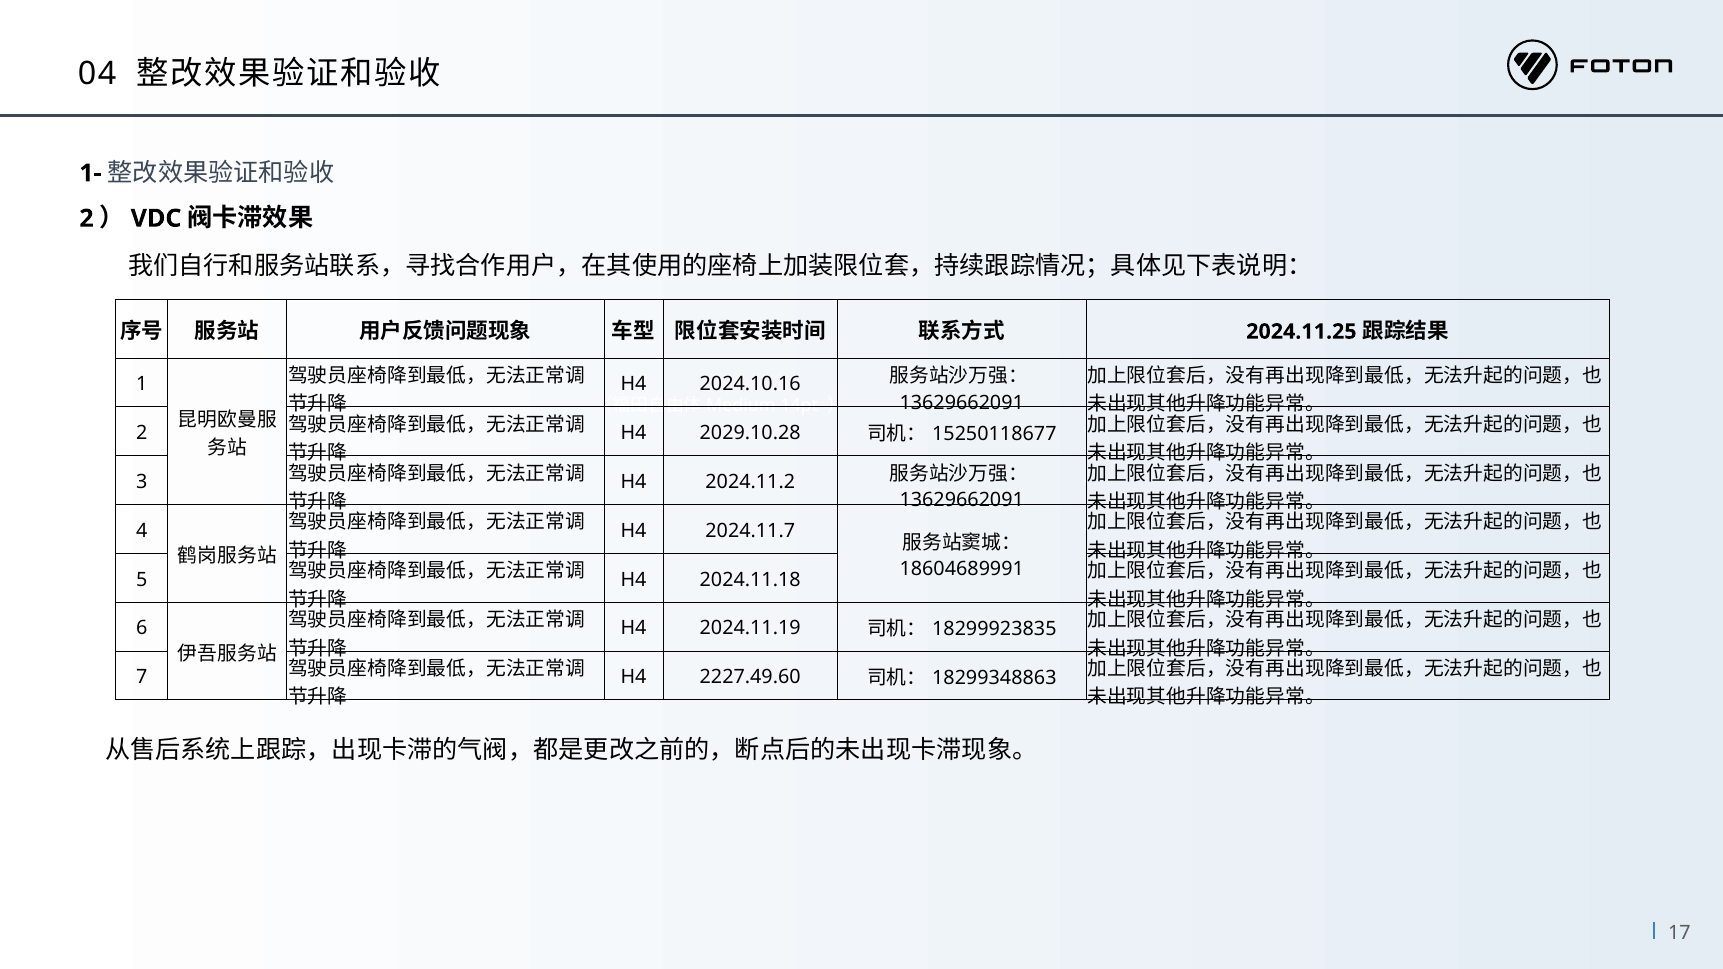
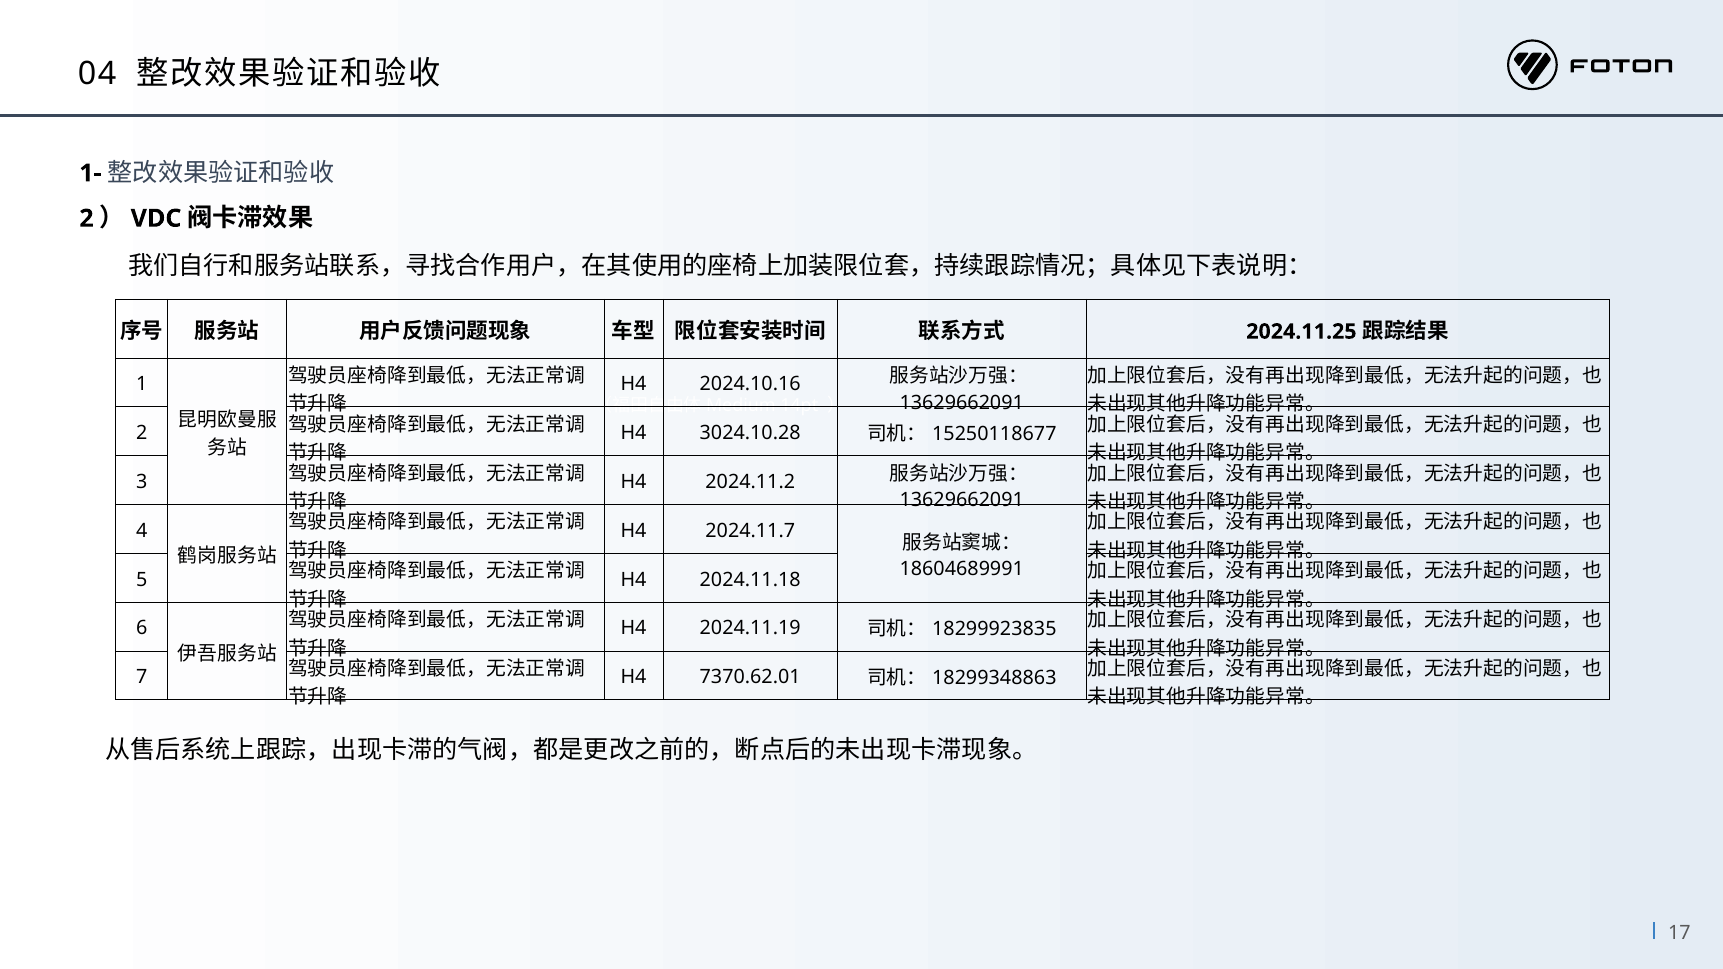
2029.10.28: 2029.10.28 -> 3024.10.28
2227.49.60: 2227.49.60 -> 7370.62.01
